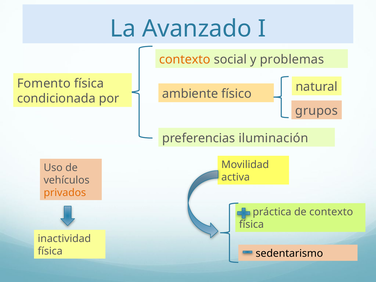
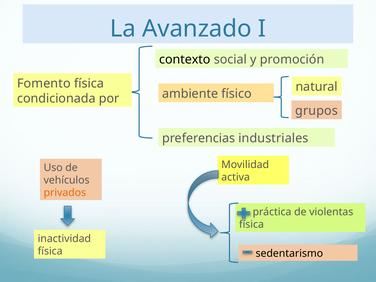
contexto at (185, 59) colour: orange -> black
problemas: problemas -> promoción
iluminación: iluminación -> industriales
de contexto: contexto -> violentas
